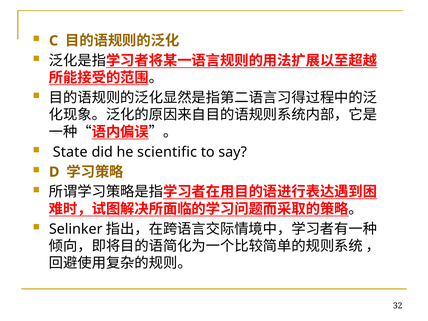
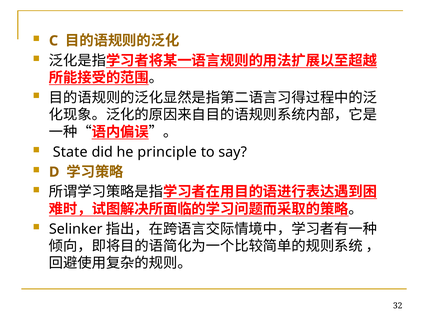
scientific: scientific -> principle
